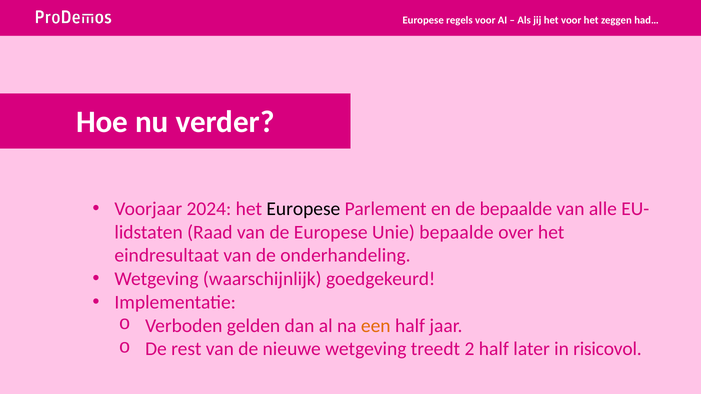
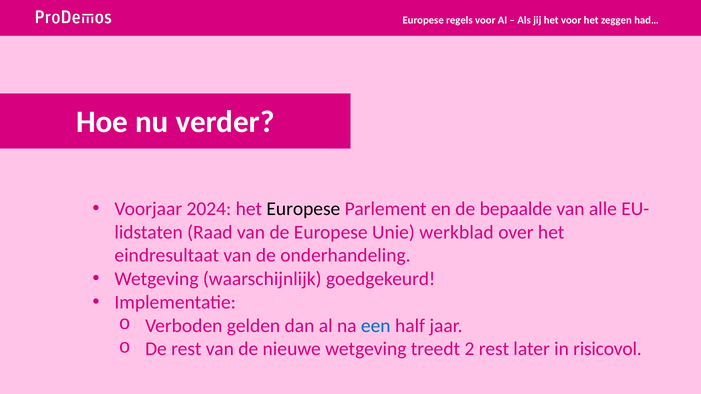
Unie bepaalde: bepaalde -> werkblad
een colour: orange -> blue
2 half: half -> rest
